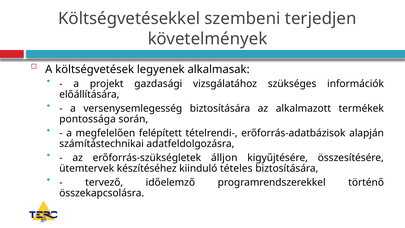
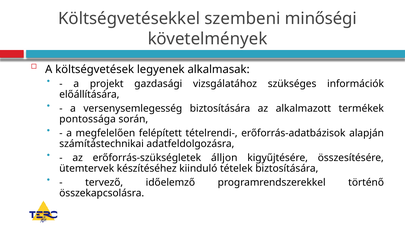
terjedjen: terjedjen -> minőségi
tételes: tételes -> tételek
